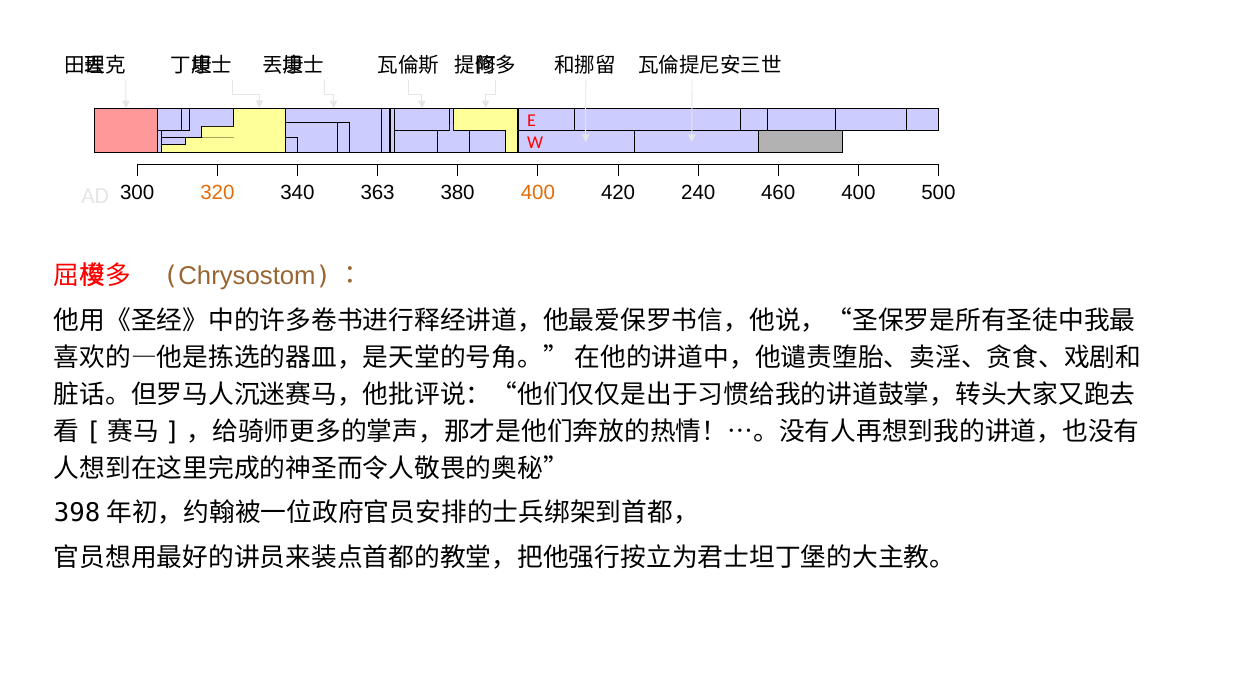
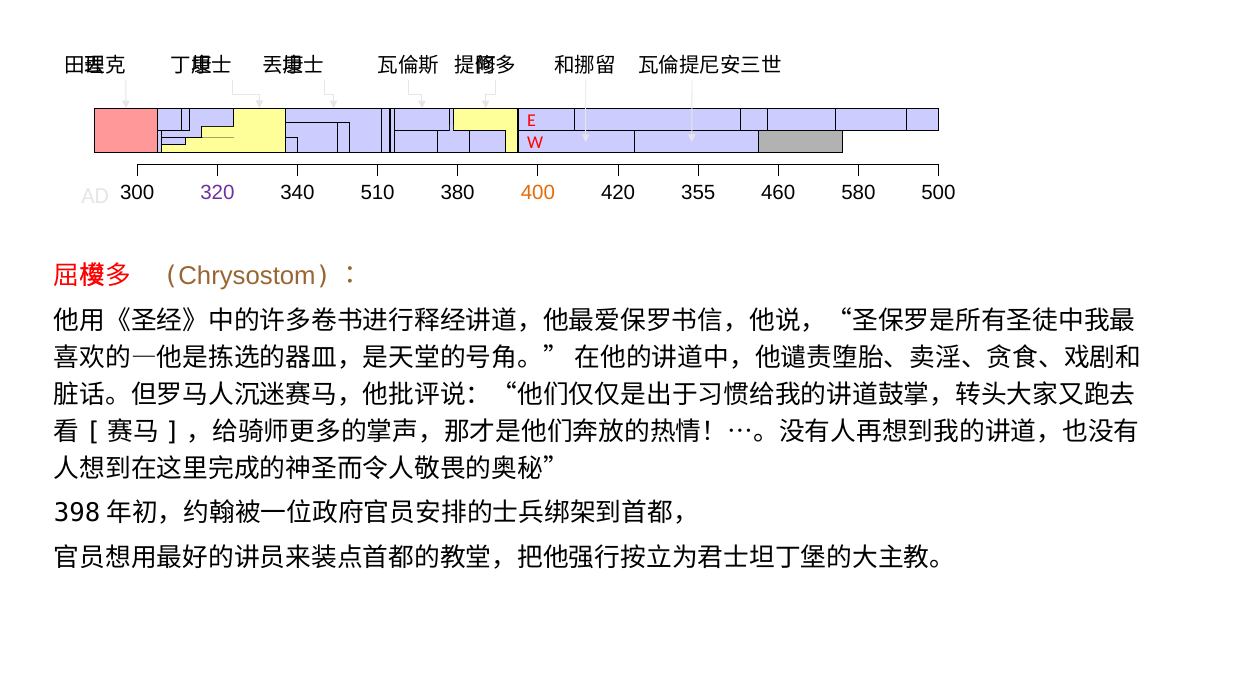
320 colour: orange -> purple
363: 363 -> 510
240: 240 -> 355
460 400: 400 -> 580
